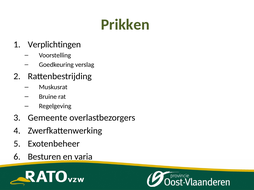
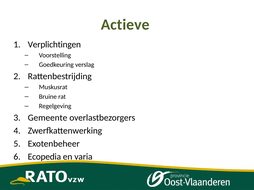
Prikken: Prikken -> Actieve
Besturen: Besturen -> Ecopedia
